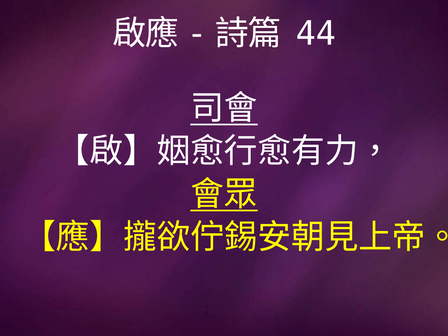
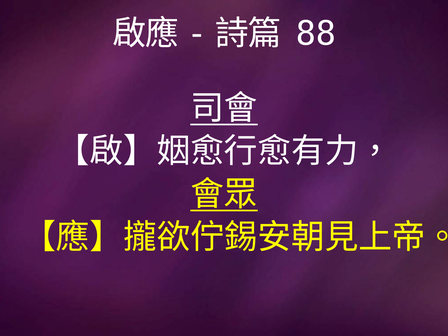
44: 44 -> 88
